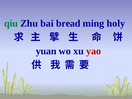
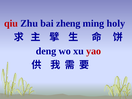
qiu colour: green -> red
bread: bread -> zheng
yuan: yuan -> deng
